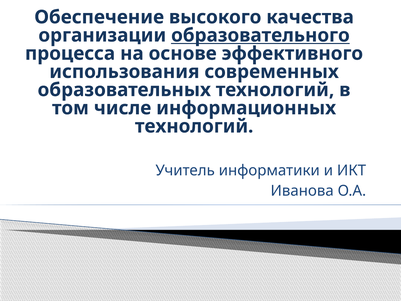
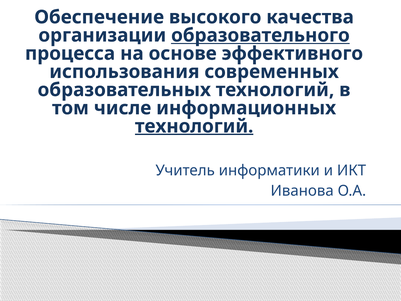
технологий at (194, 126) underline: none -> present
